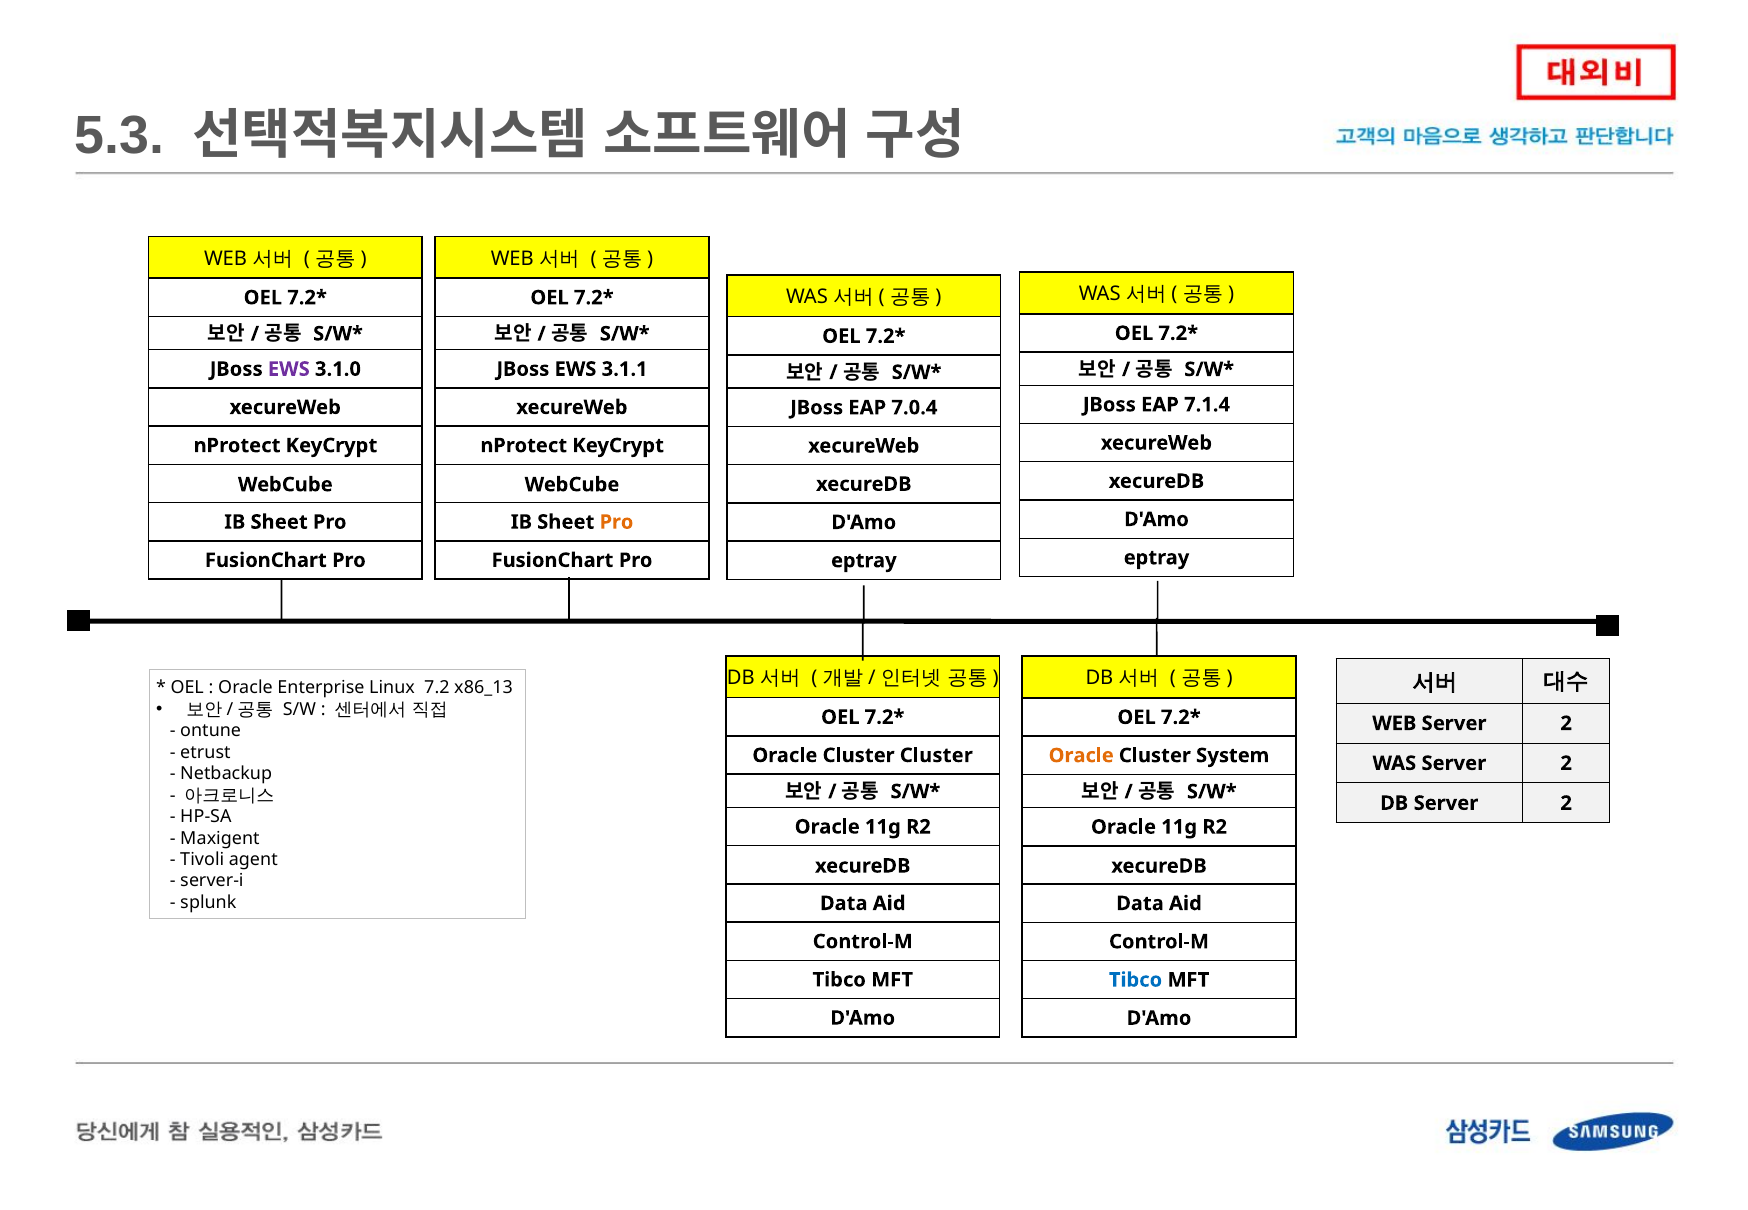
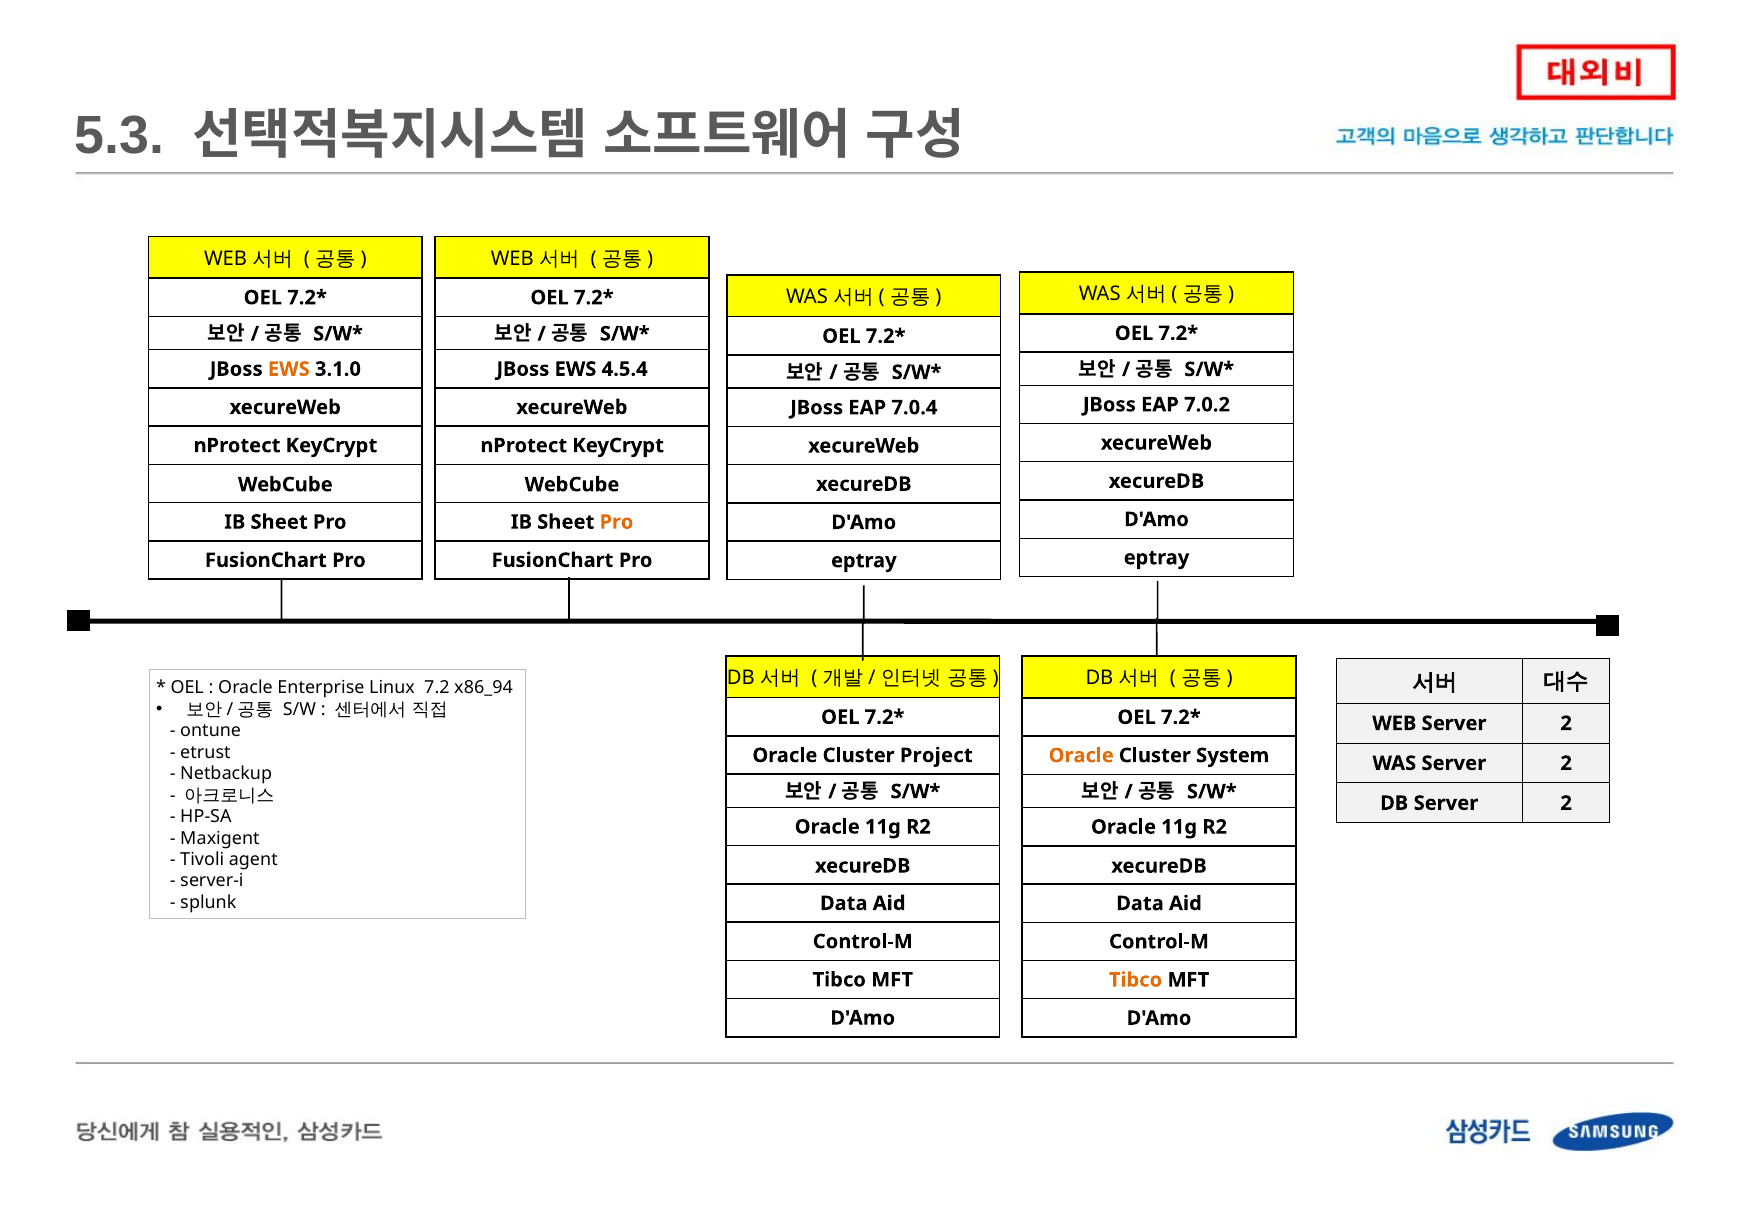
EWS at (289, 369) colour: purple -> orange
3.1.1: 3.1.1 -> 4.5.4
7.1.4: 7.1.4 -> 7.0.2
x86_13: x86_13 -> x86_94
Cluster Cluster: Cluster -> Project
Tibco at (1136, 980) colour: blue -> orange
